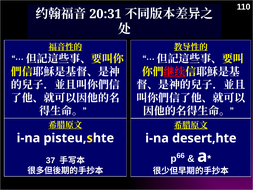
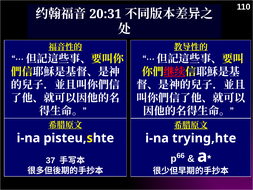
desert,hte: desert,hte -> trying,hte
